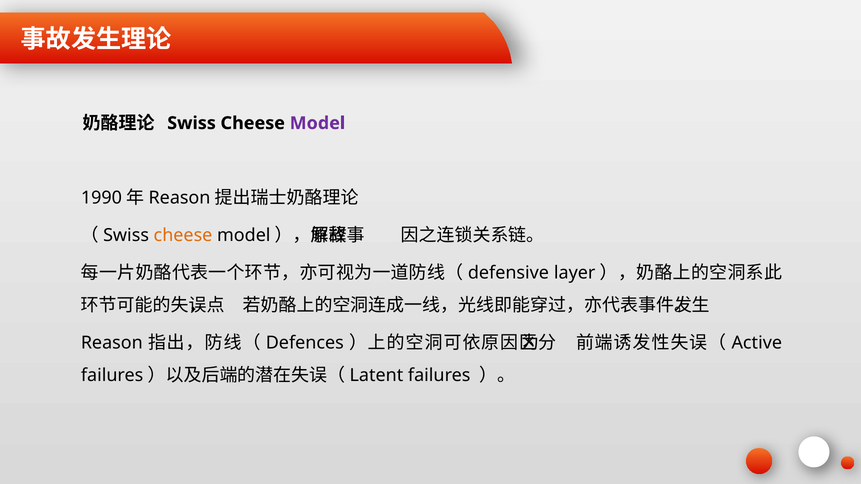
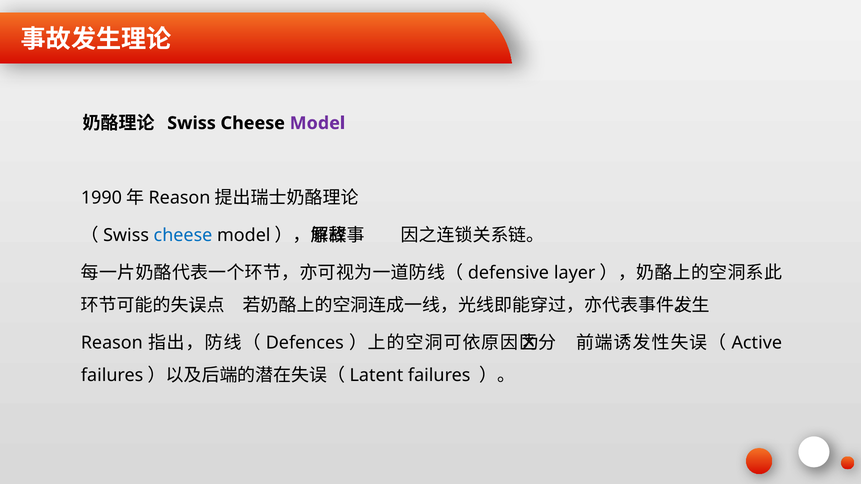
cheese at (183, 236) colour: orange -> blue
